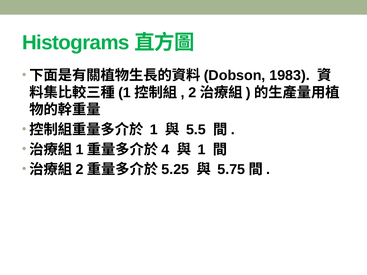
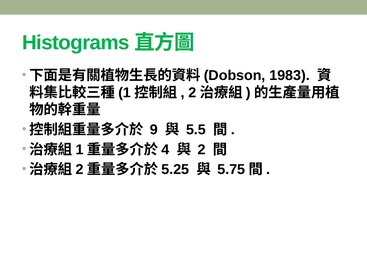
1 at (154, 130): 1 -> 9
1 at (202, 150): 1 -> 2
